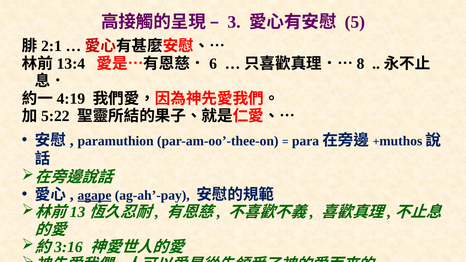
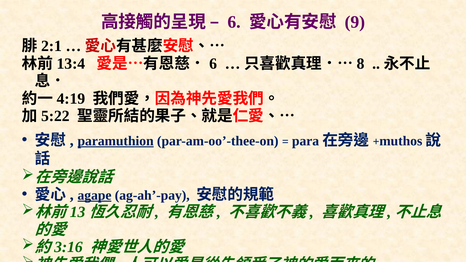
3 at (234, 22): 3 -> 6
5: 5 -> 9
paramuthion underline: none -> present
